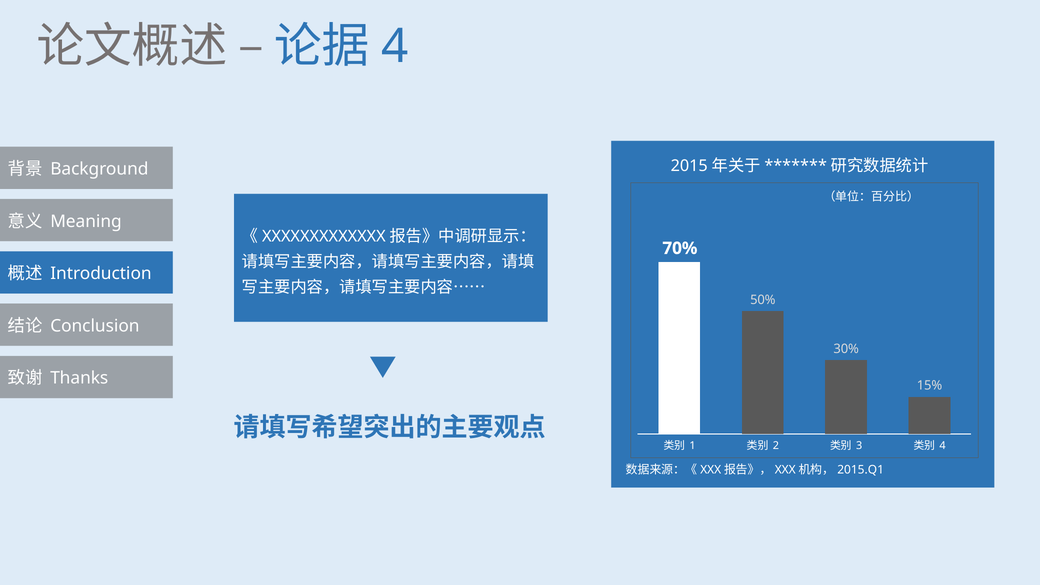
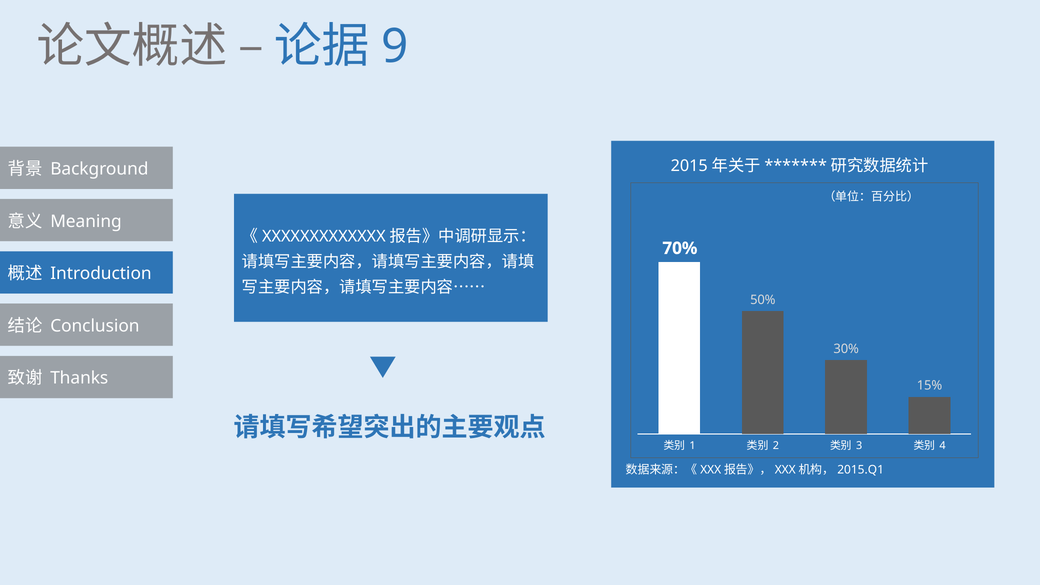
4 at (395, 46): 4 -> 9
